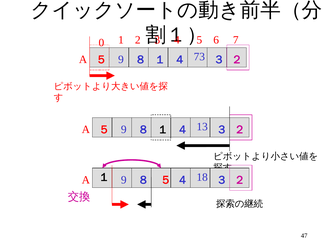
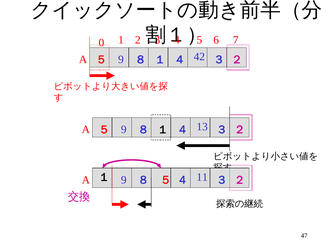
73: 73 -> 42
18: 18 -> 11
